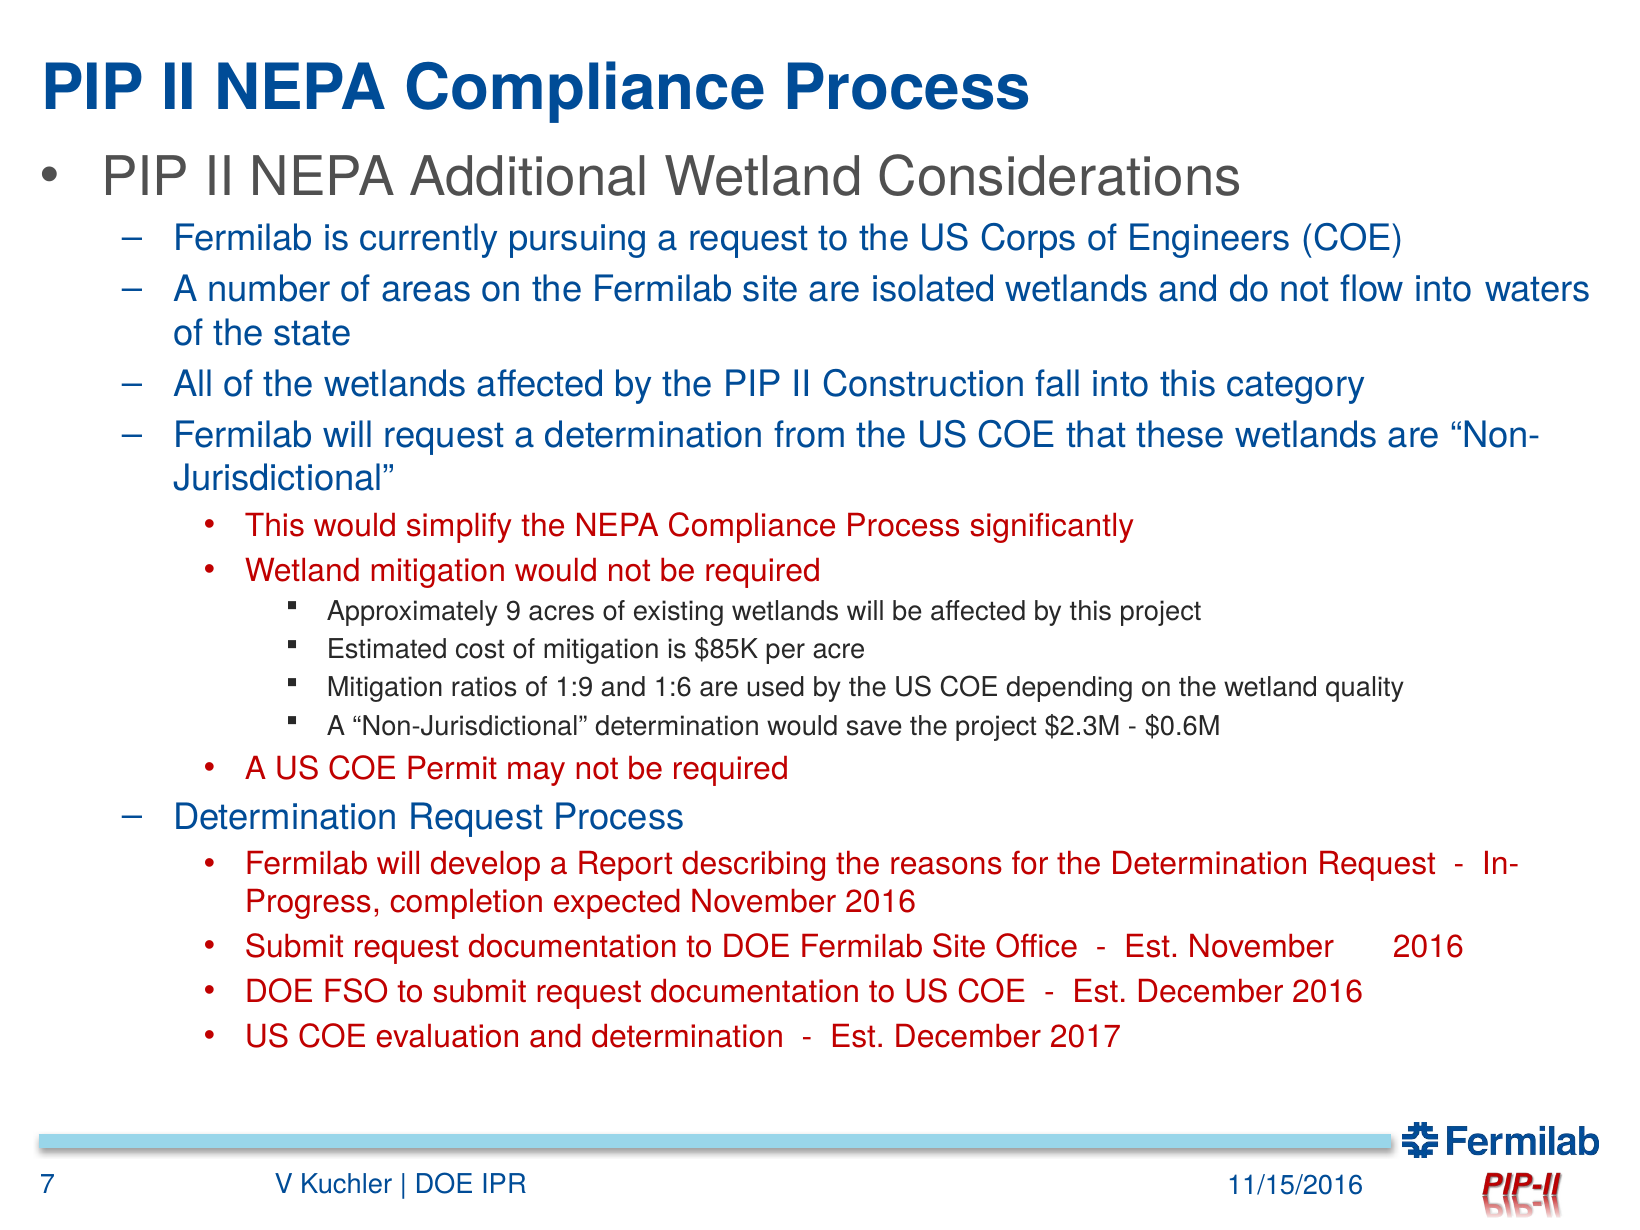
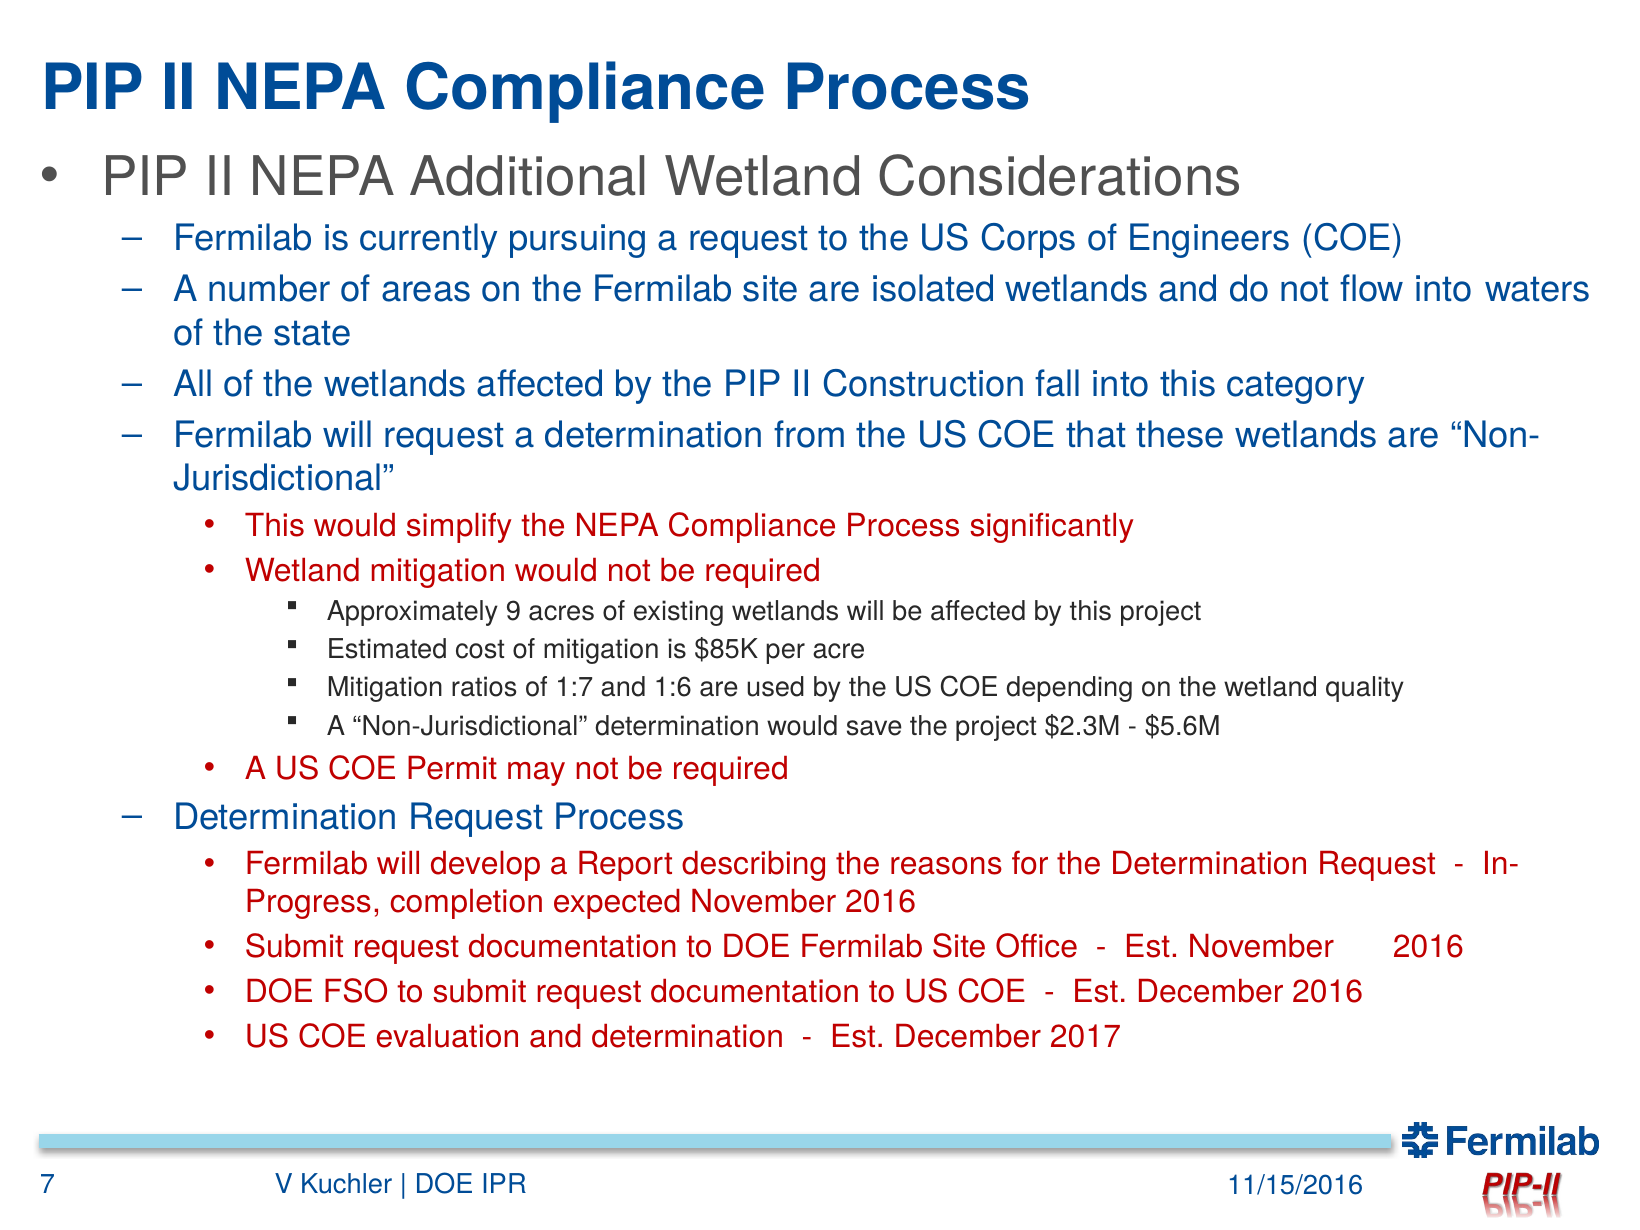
1:9: 1:9 -> 1:7
$0.6M: $0.6M -> $5.6M
